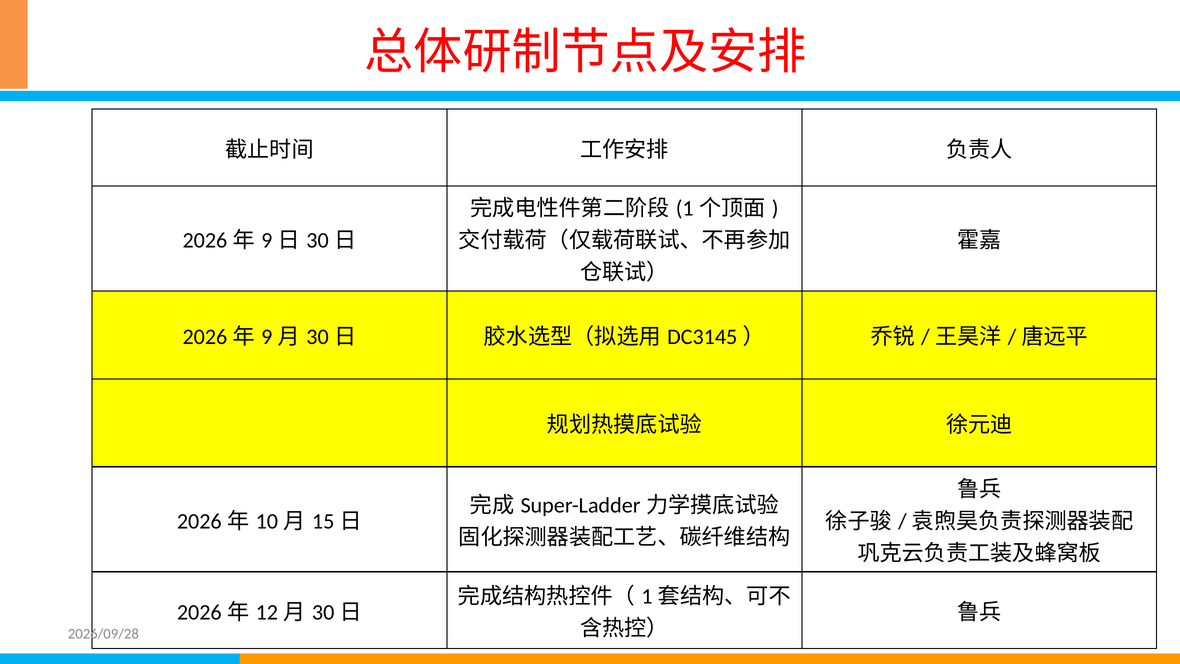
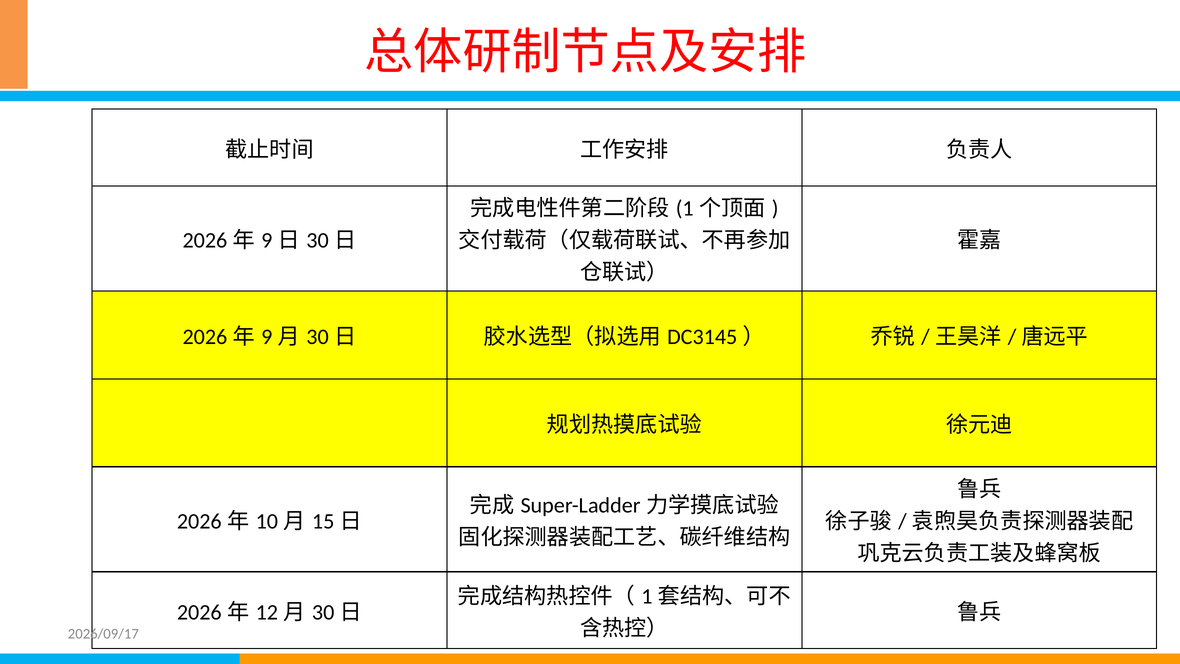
2026/09/28: 2026/09/28 -> 2026/09/17
